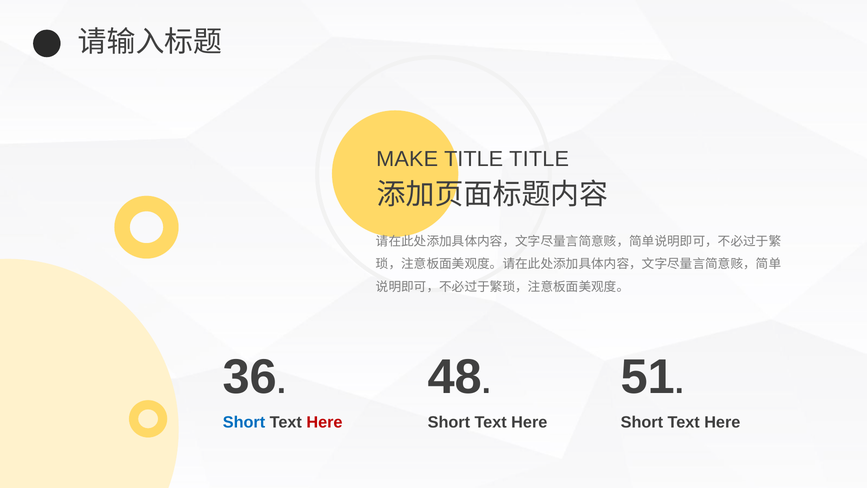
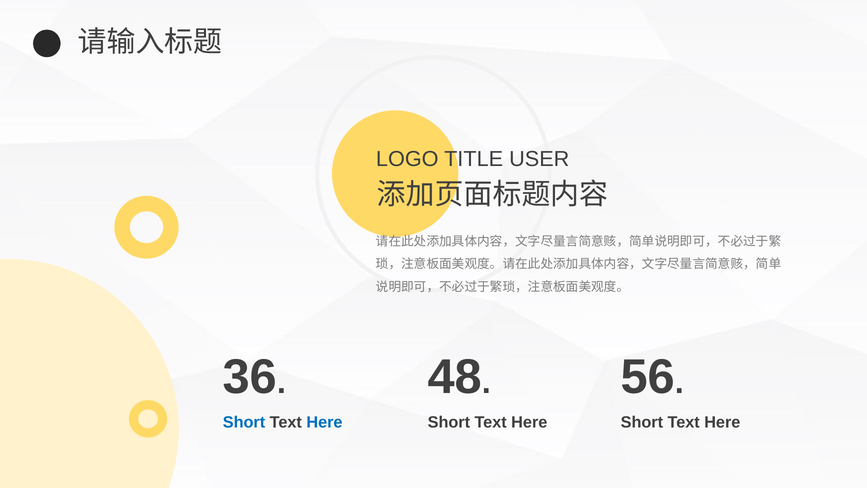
MAKE: MAKE -> LOGO
TITLE TITLE: TITLE -> USER
51: 51 -> 56
Here at (324, 422) colour: red -> blue
